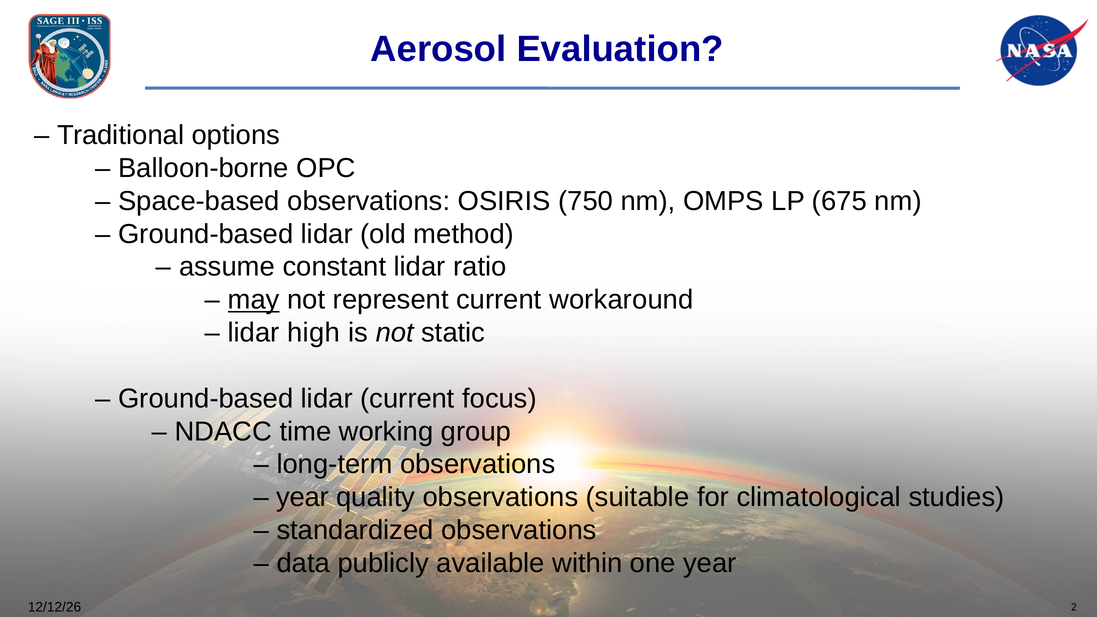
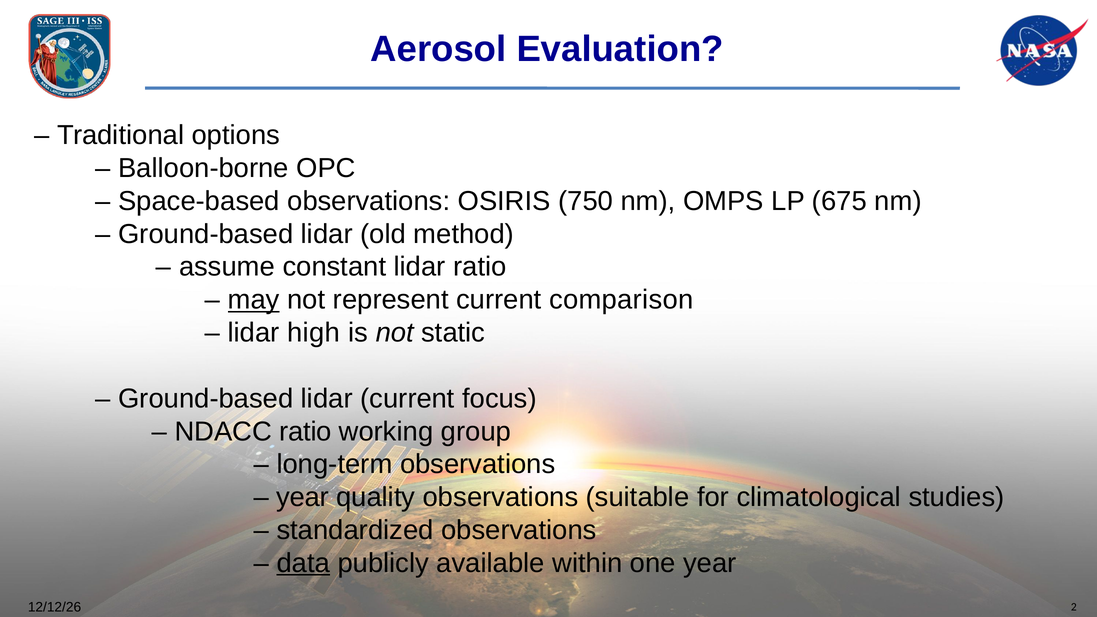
workaround: workaround -> comparison
NDACC time: time -> ratio
data underline: none -> present
